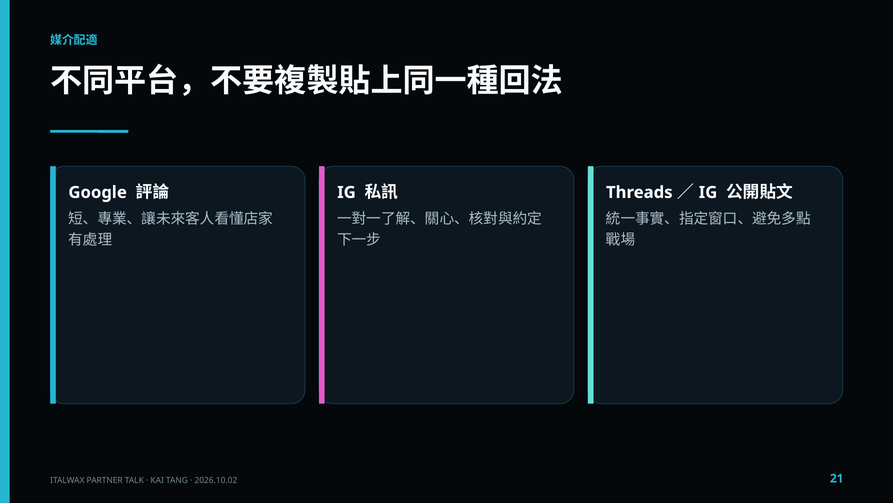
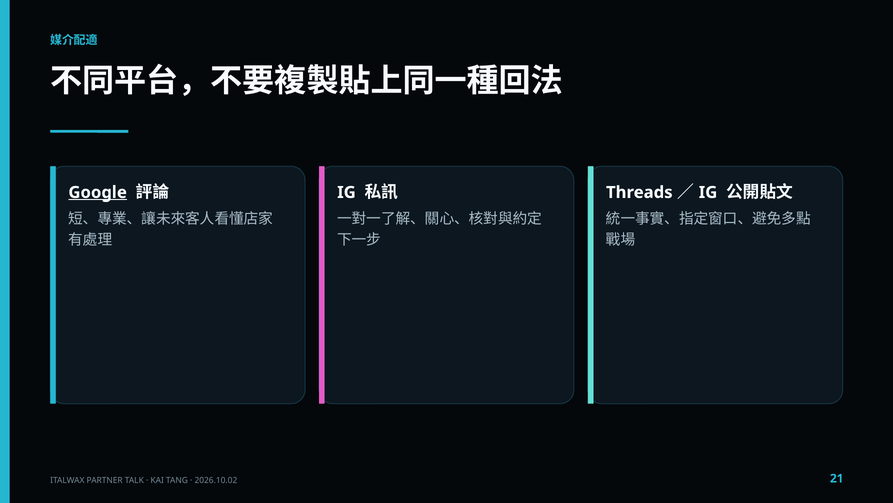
Google underline: none -> present
